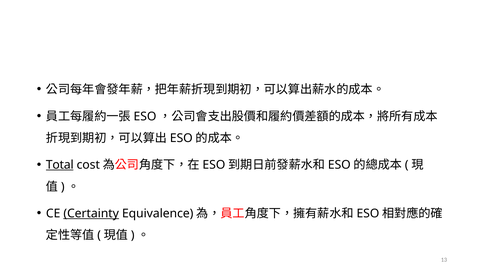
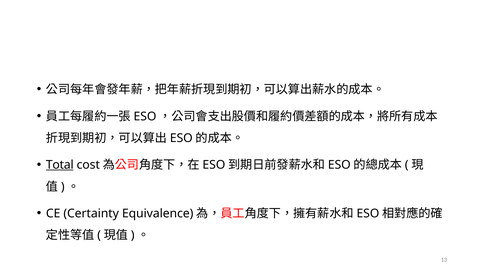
Certainty underline: present -> none
